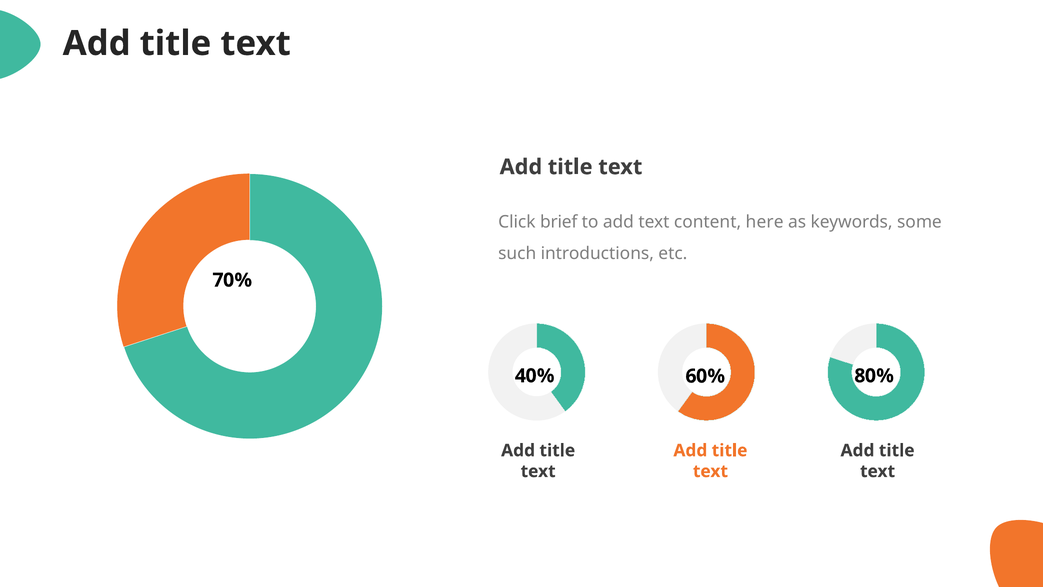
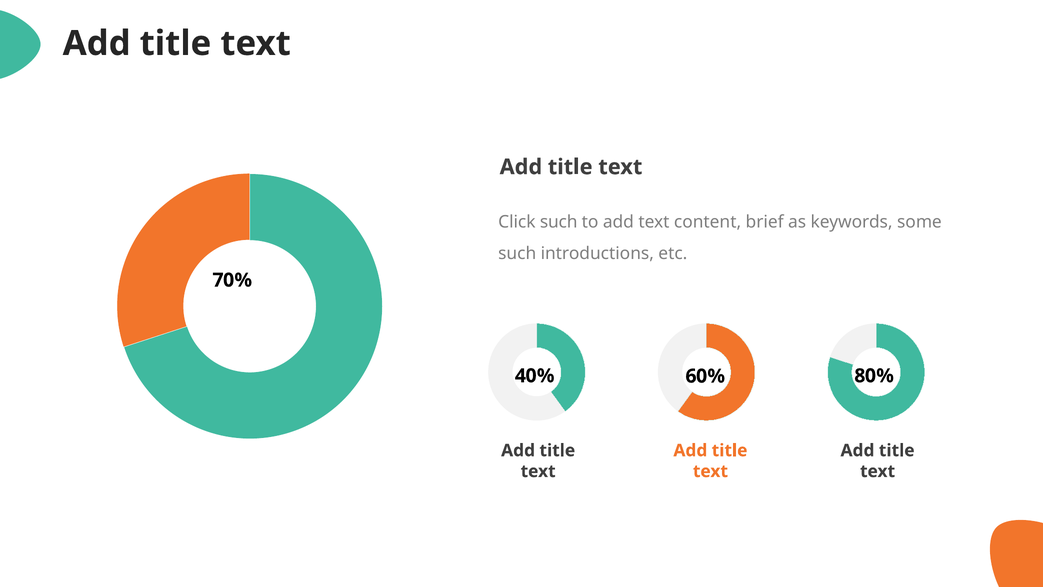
Click brief: brief -> such
here: here -> brief
